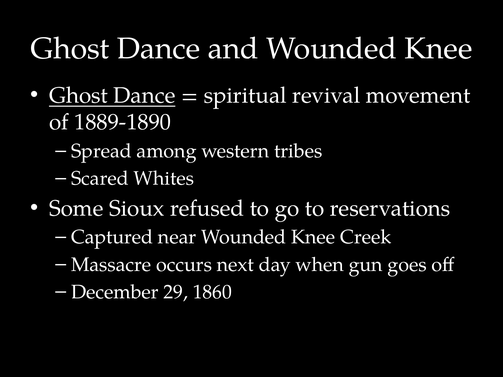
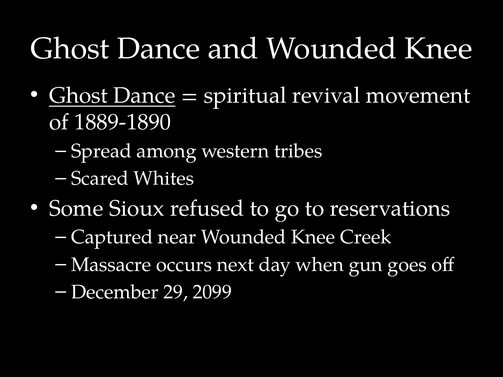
1860: 1860 -> 2099
